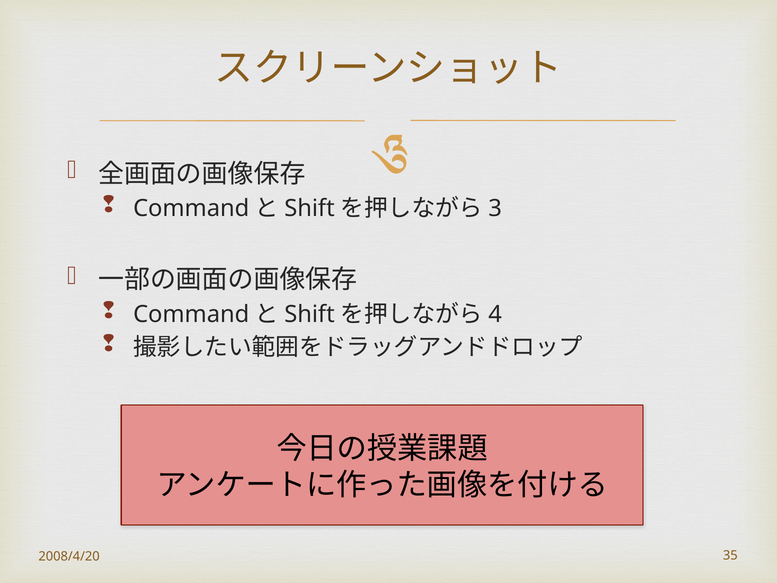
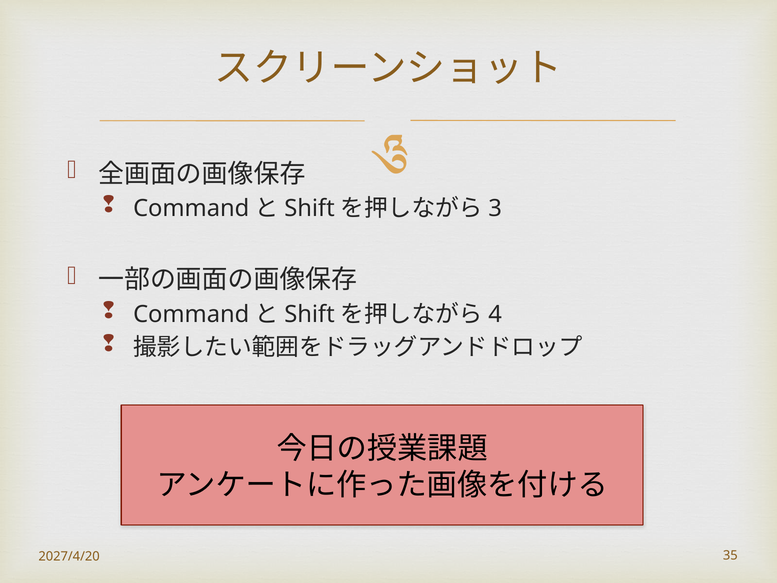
2008/4/20: 2008/4/20 -> 2027/4/20
